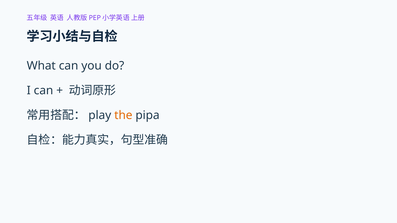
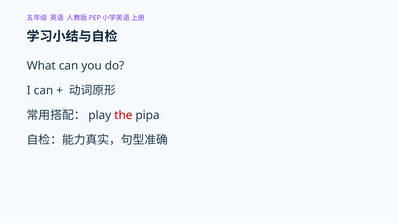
the colour: orange -> red
